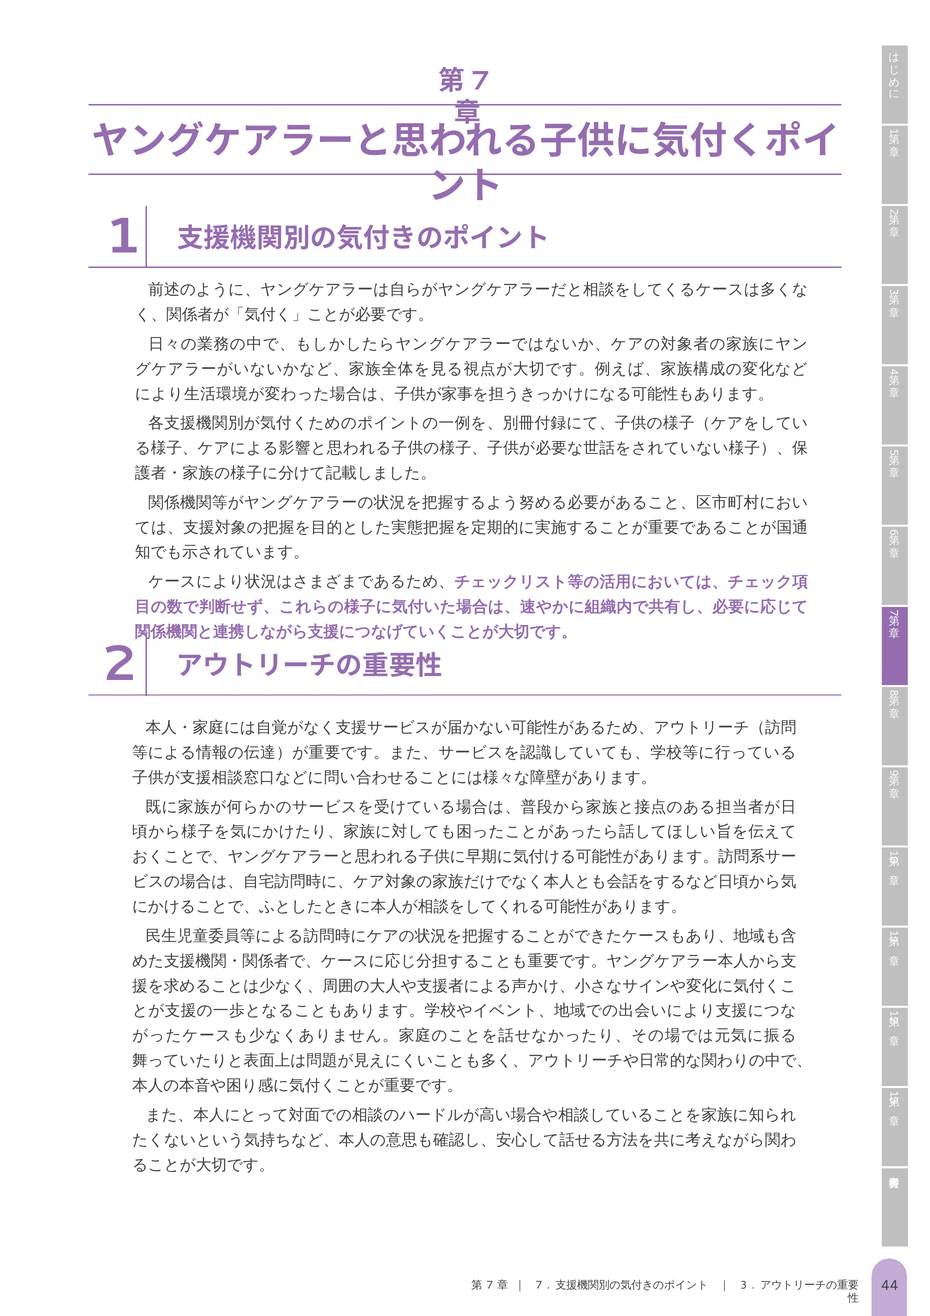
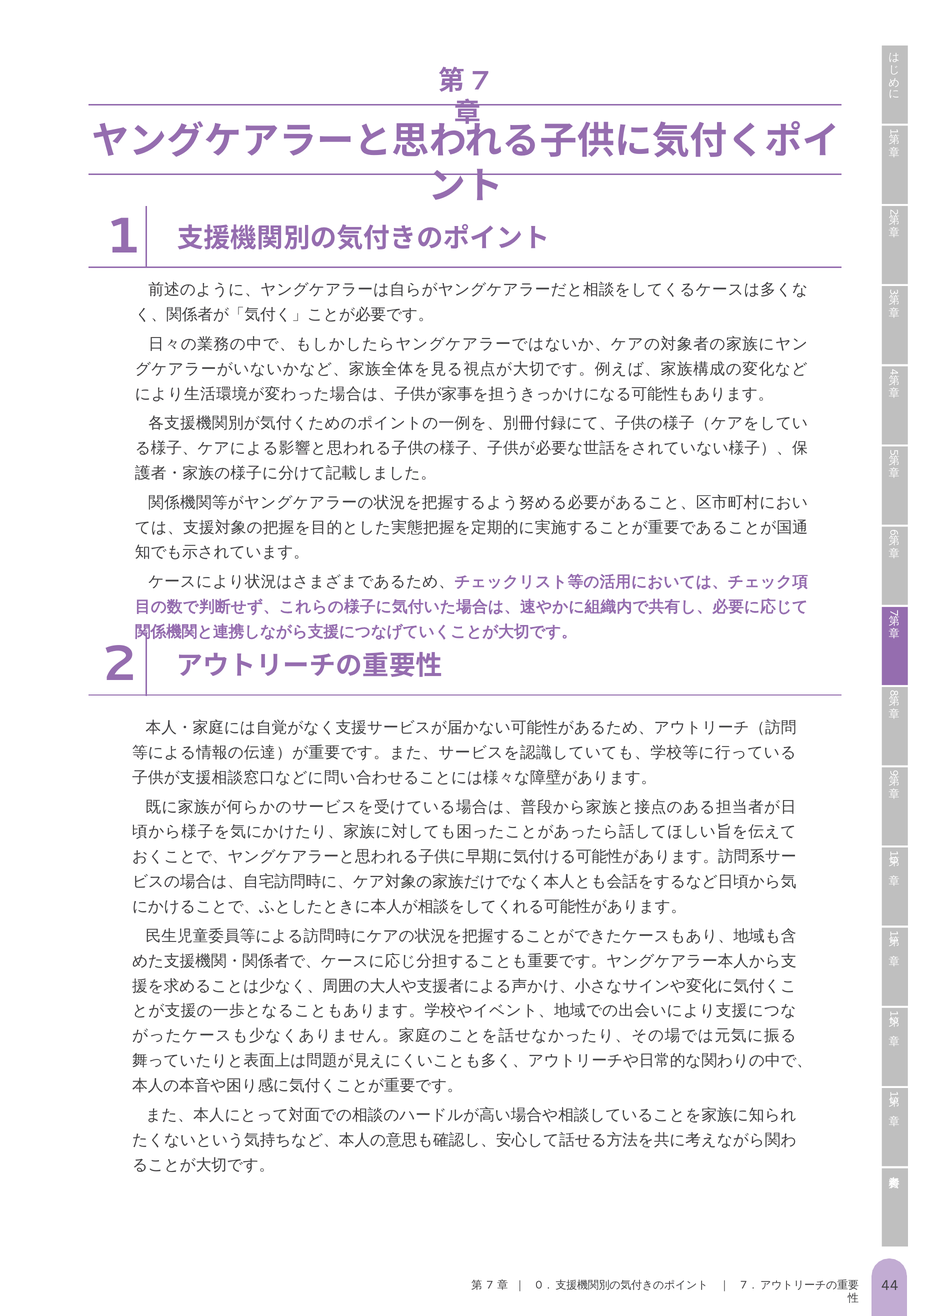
7 at (539, 1285): 7 -> 0
3 at (744, 1285): 3 -> 7
